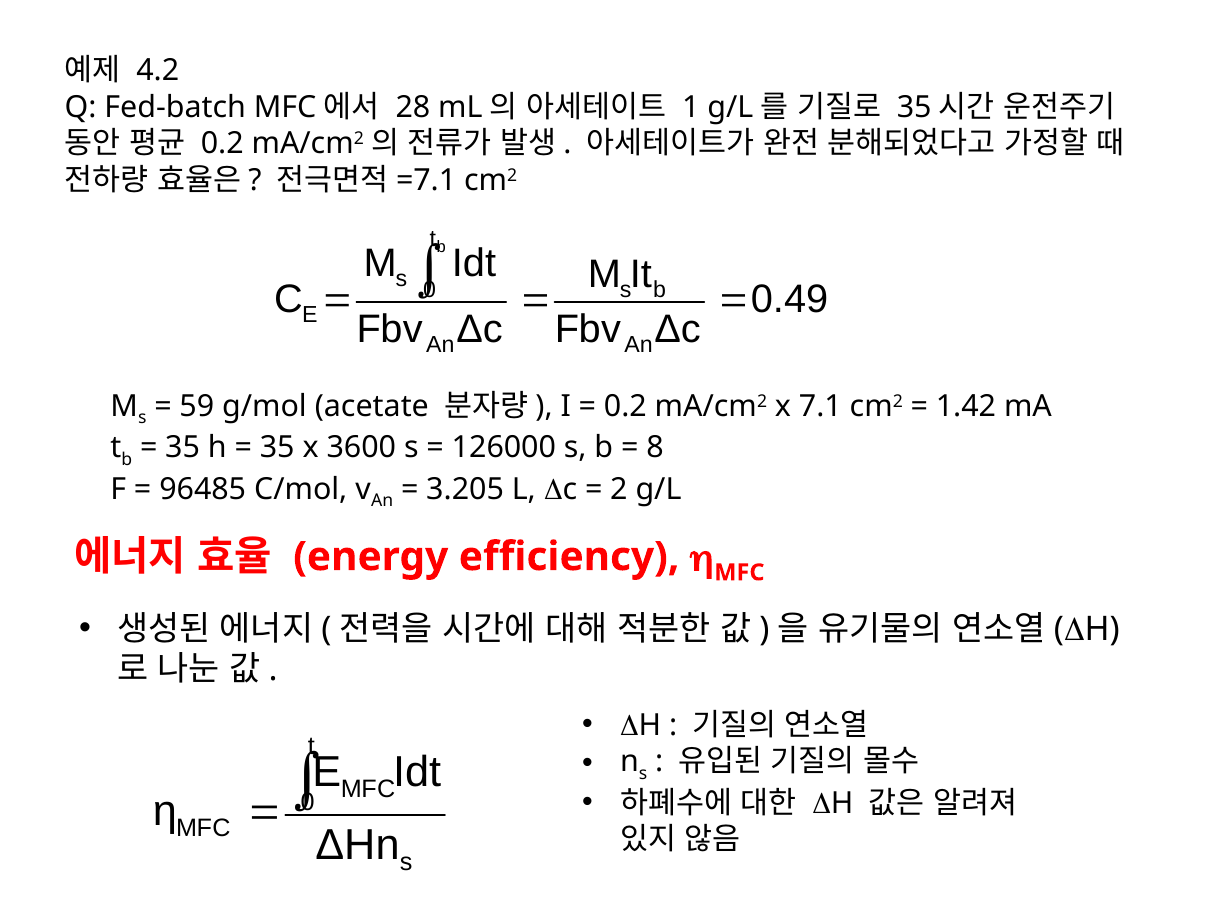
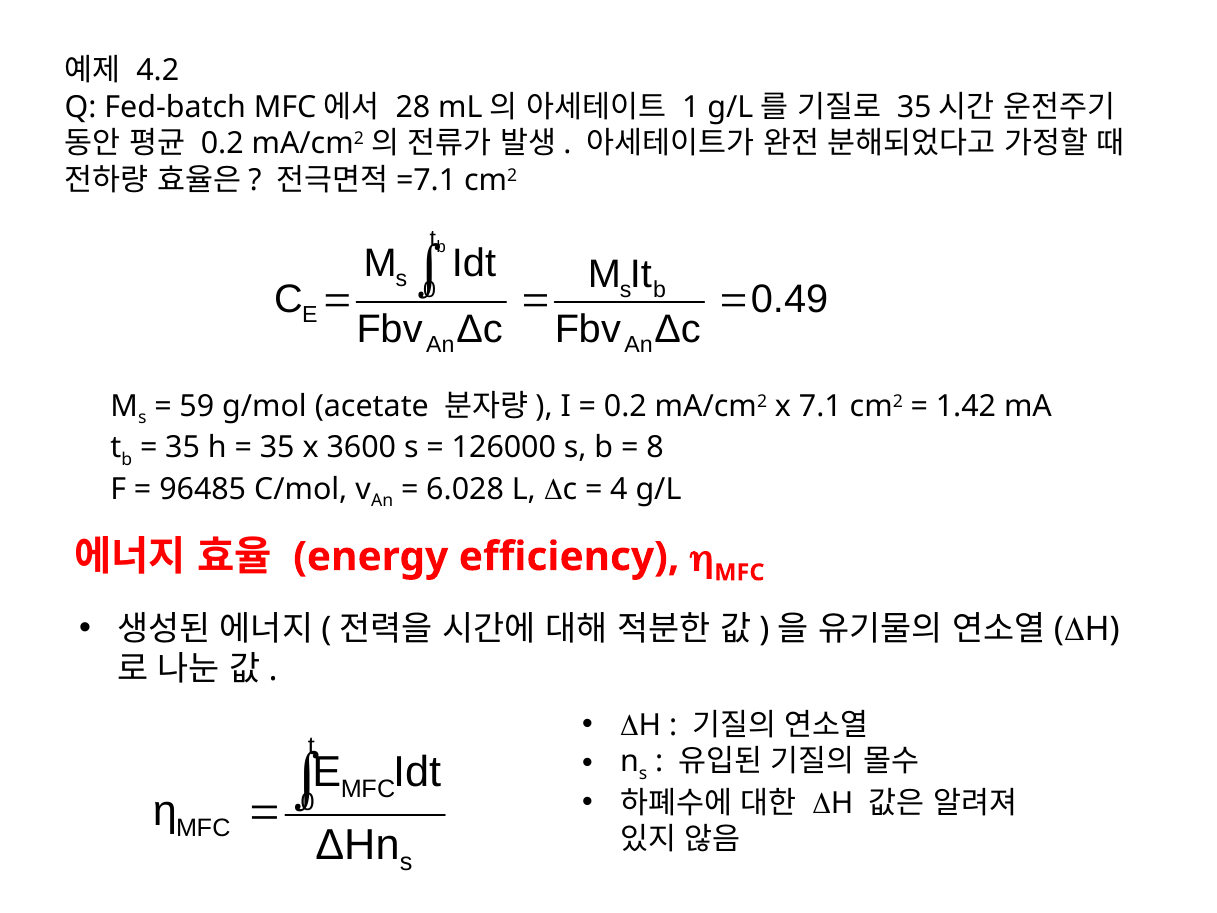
3.205: 3.205 -> 6.028
2: 2 -> 4
